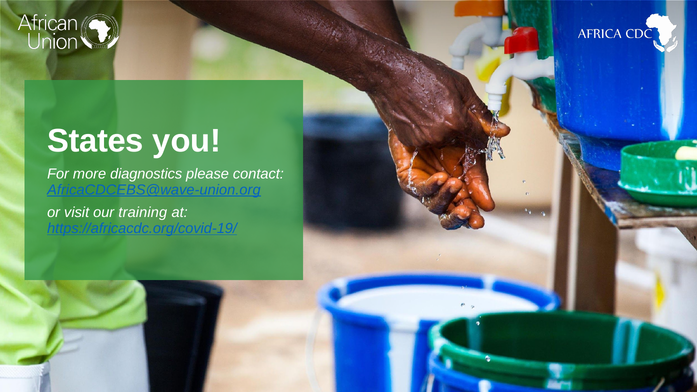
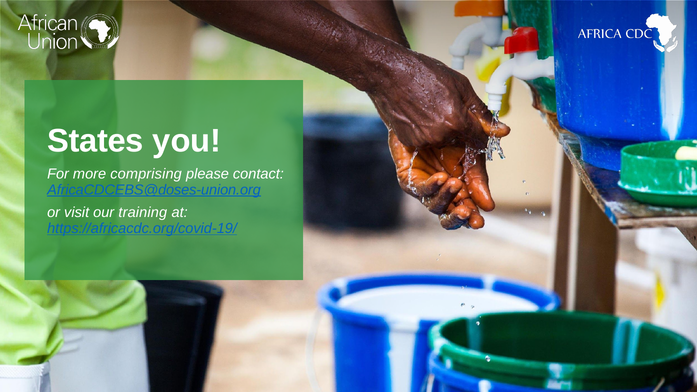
diagnostics: diagnostics -> comprising
AfricaCDCEBS@wave-union.org: AfricaCDCEBS@wave-union.org -> AfricaCDCEBS@doses-union.org
